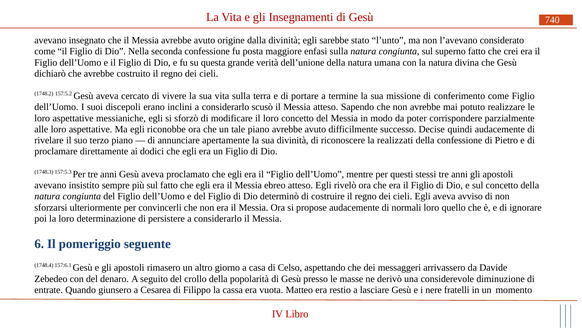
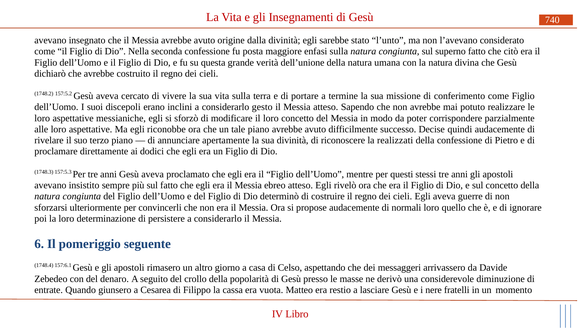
crei: crei -> citò
scusò: scusò -> gesto
avviso: avviso -> guerre
